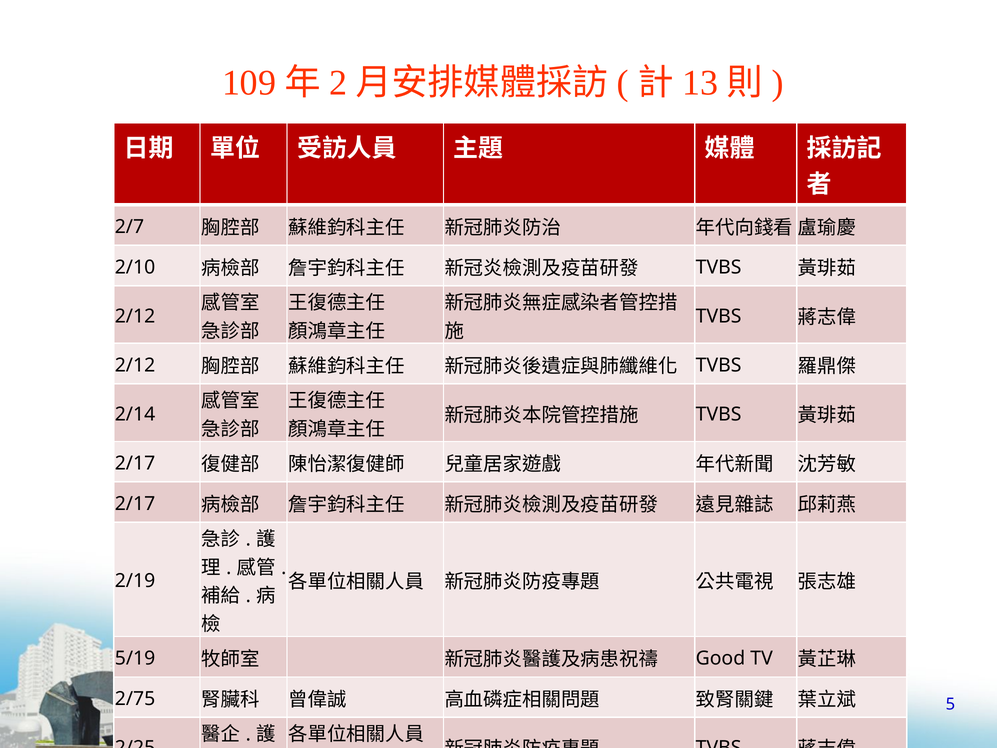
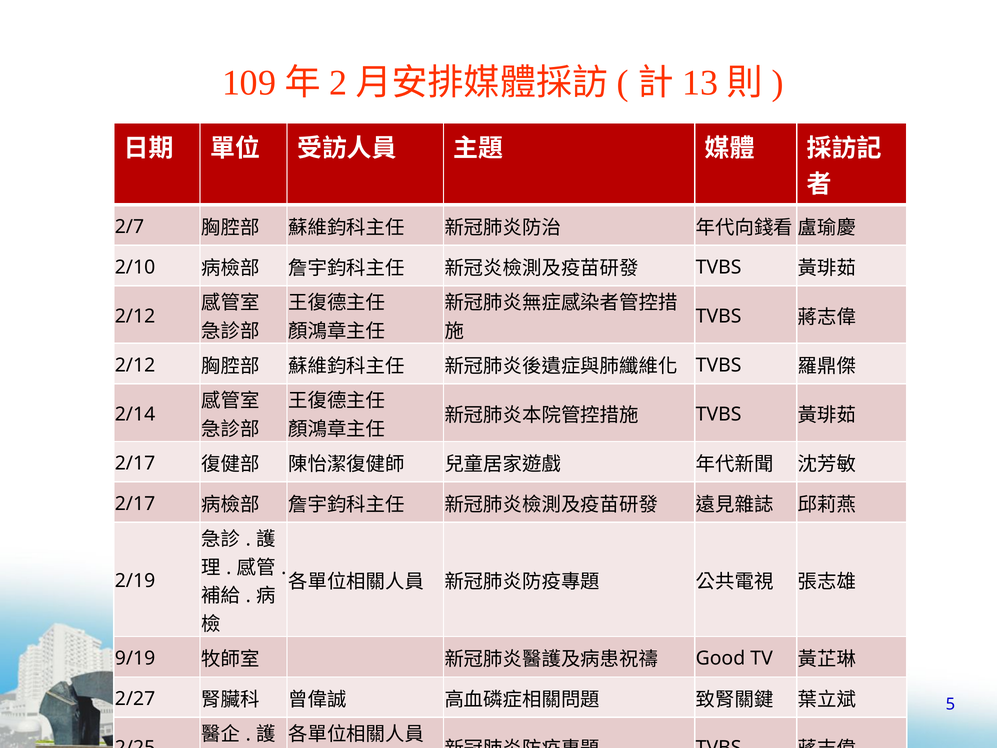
5/19: 5/19 -> 9/19
2/75: 2/75 -> 2/27
